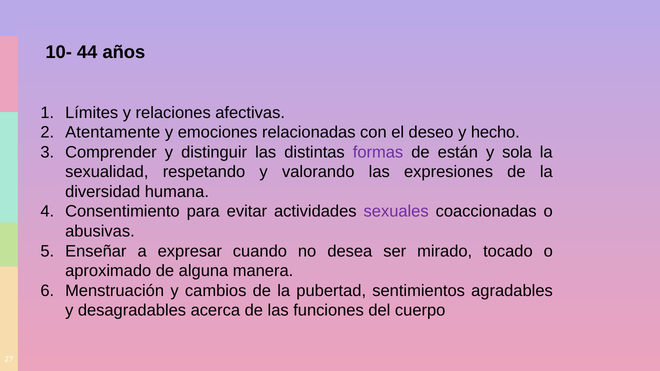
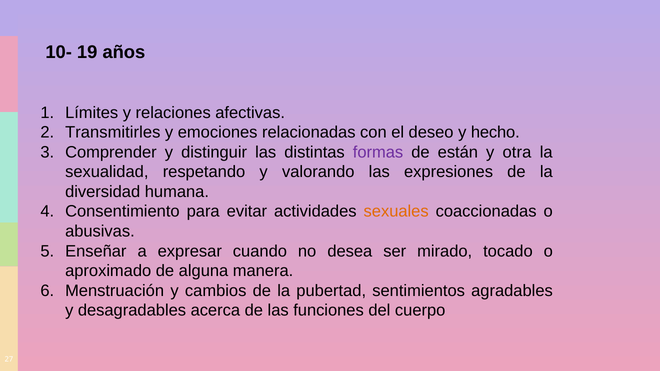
44: 44 -> 19
Atentamente: Atentamente -> Transmitirles
sola: sola -> otra
sexuales colour: purple -> orange
